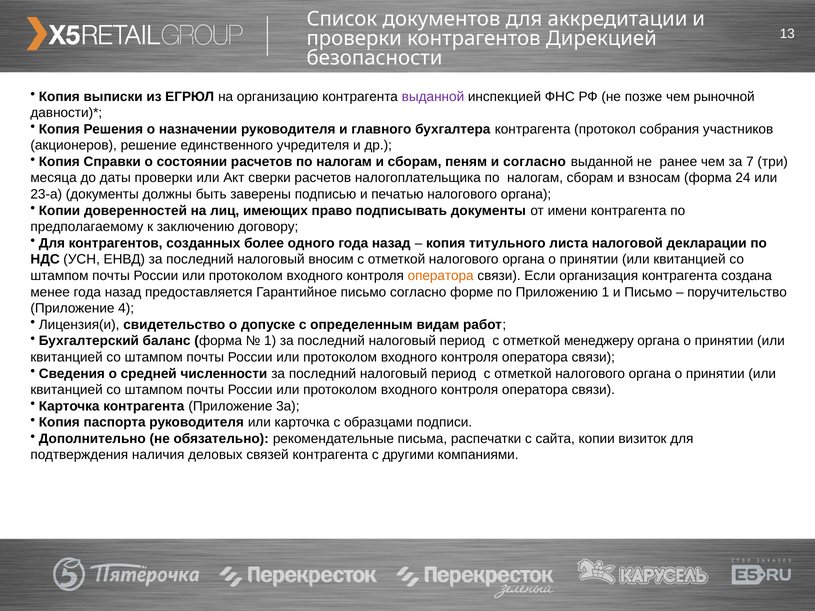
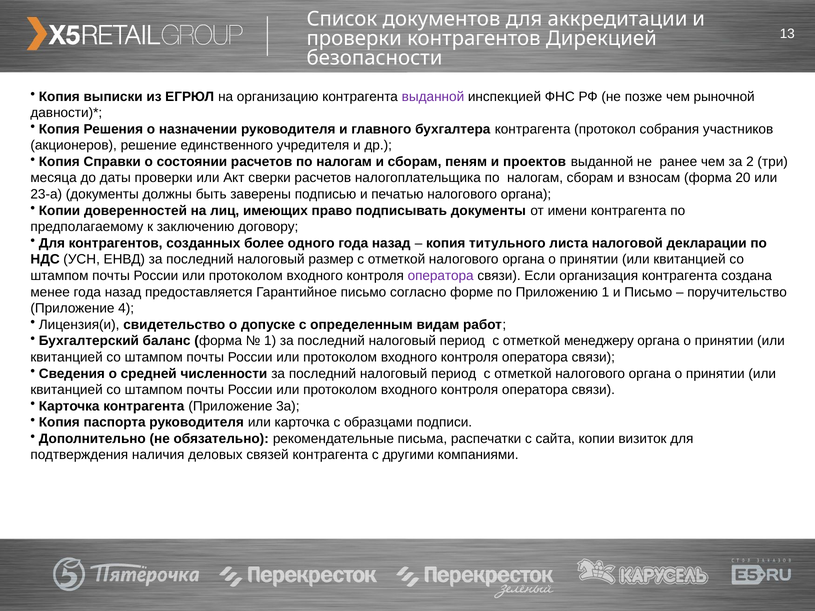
и согласно: согласно -> проектов
7: 7 -> 2
24: 24 -> 20
вносим: вносим -> размер
оператора at (441, 276) colour: orange -> purple
